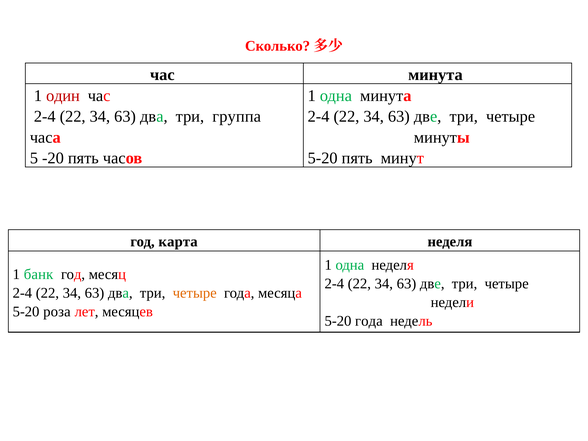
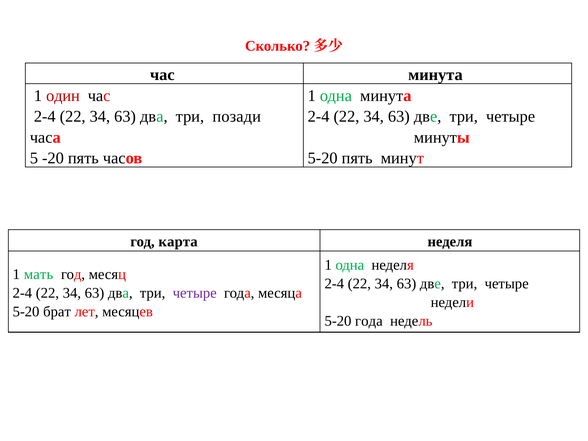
группа: группа -> позади
банк: банк -> мать
четыре at (195, 293) colour: orange -> purple
роза: роза -> брат
